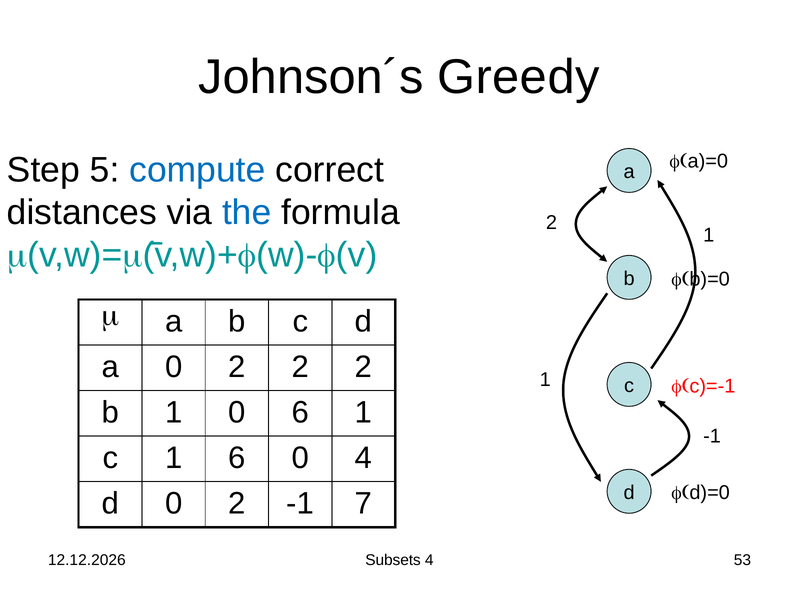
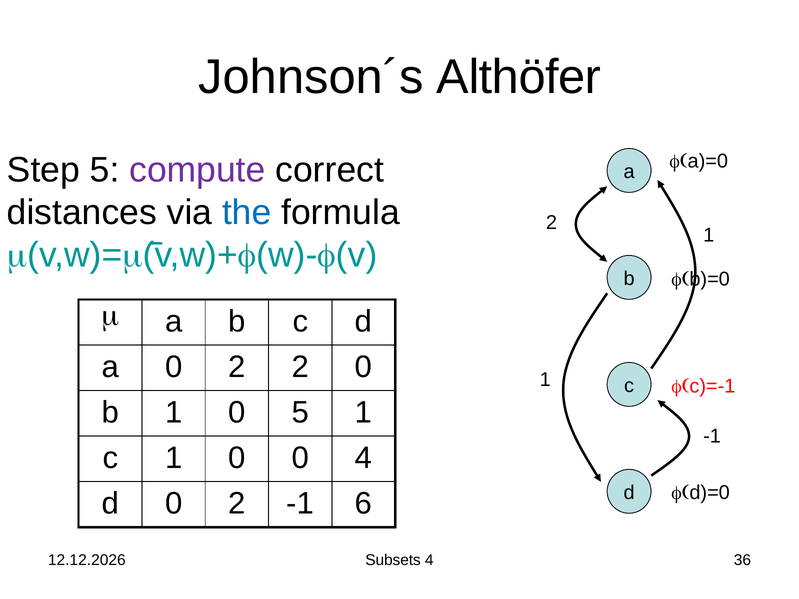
Greedy: Greedy -> Althöfer
compute colour: blue -> purple
2 2 2: 2 -> 0
0 6: 6 -> 5
c 1 6: 6 -> 0
7: 7 -> 6
53: 53 -> 36
